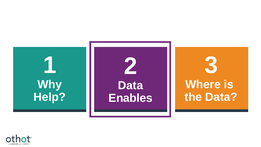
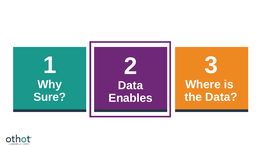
Help: Help -> Sure
